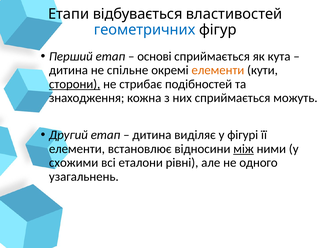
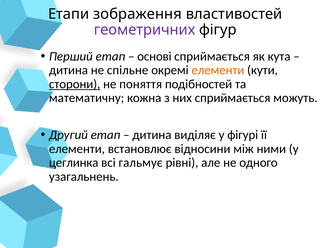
відбувається: відбувається -> зображення
геометричних colour: blue -> purple
стрибає: стрибає -> поняття
знаходження: знаходження -> математичну
між underline: present -> none
схожими: схожими -> цеглинка
еталони: еталони -> гальмує
